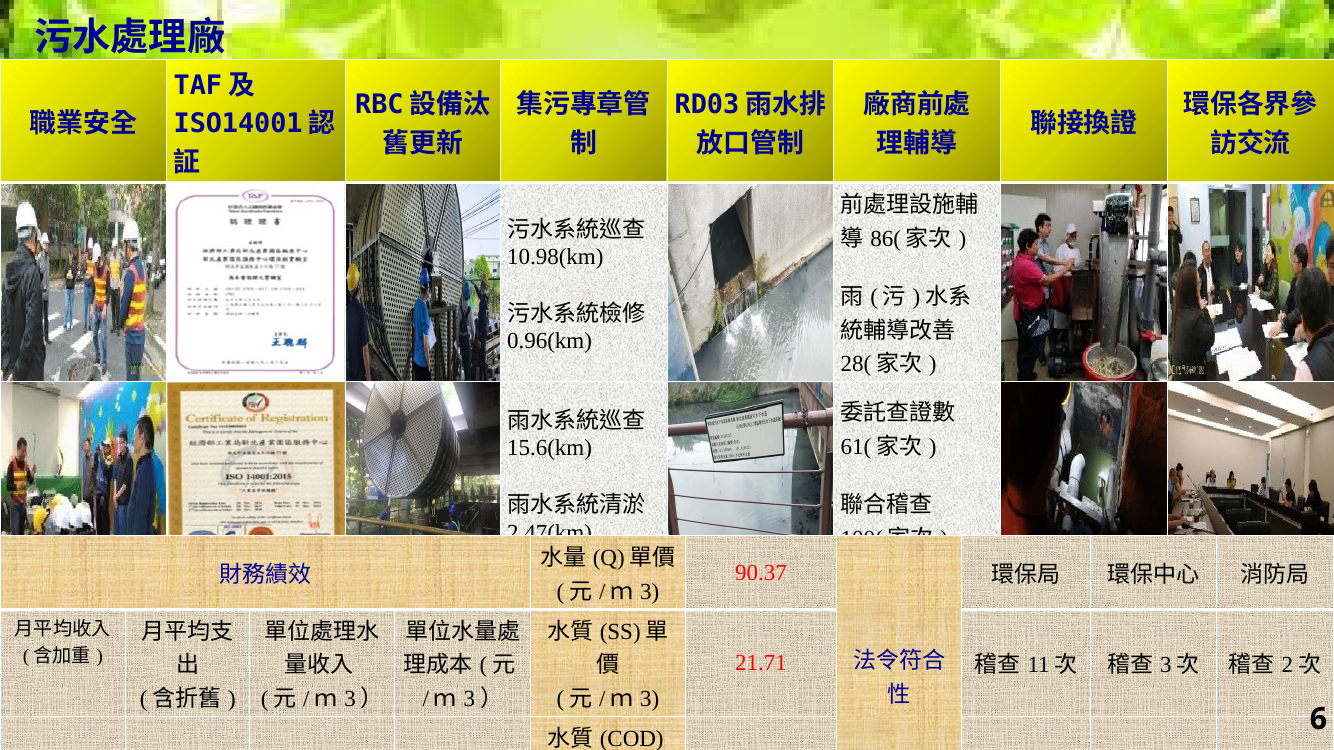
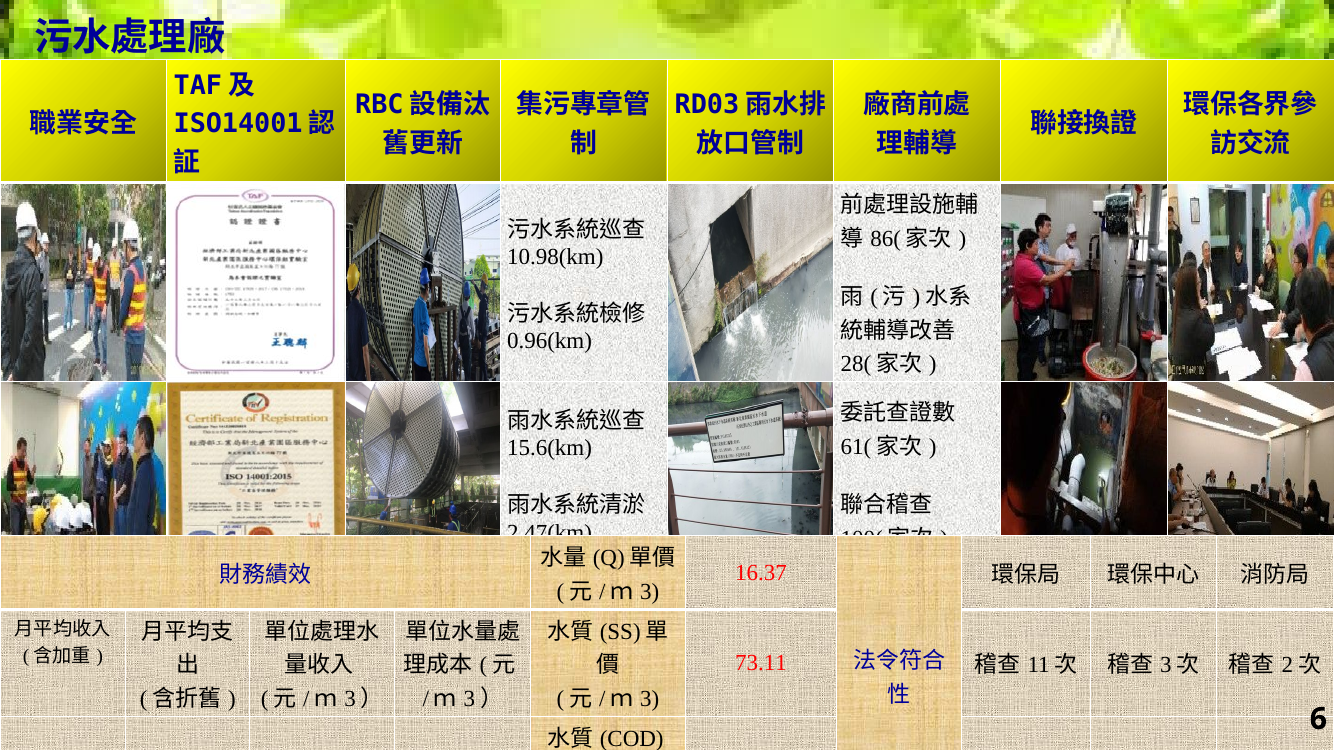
90.37: 90.37 -> 16.37
21.71: 21.71 -> 73.11
